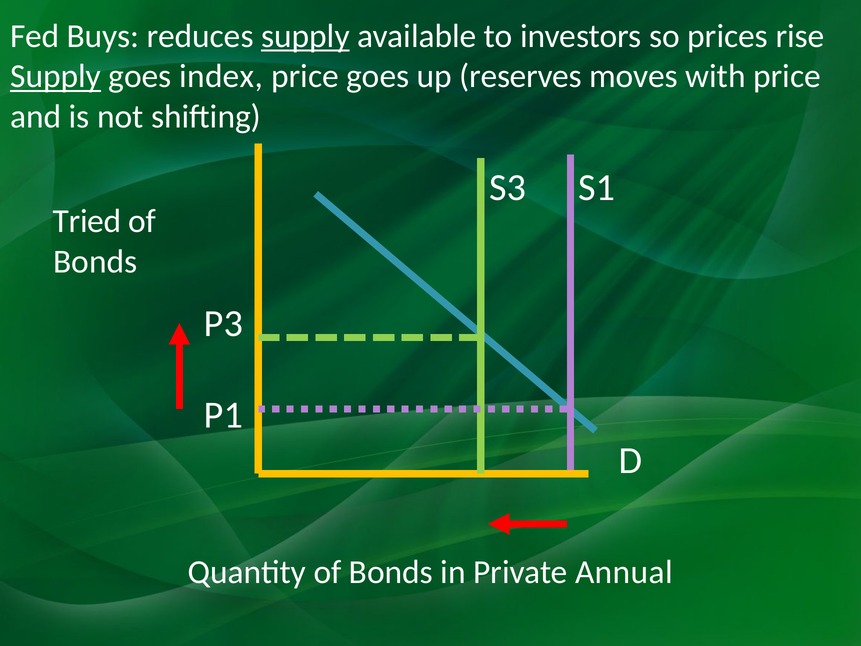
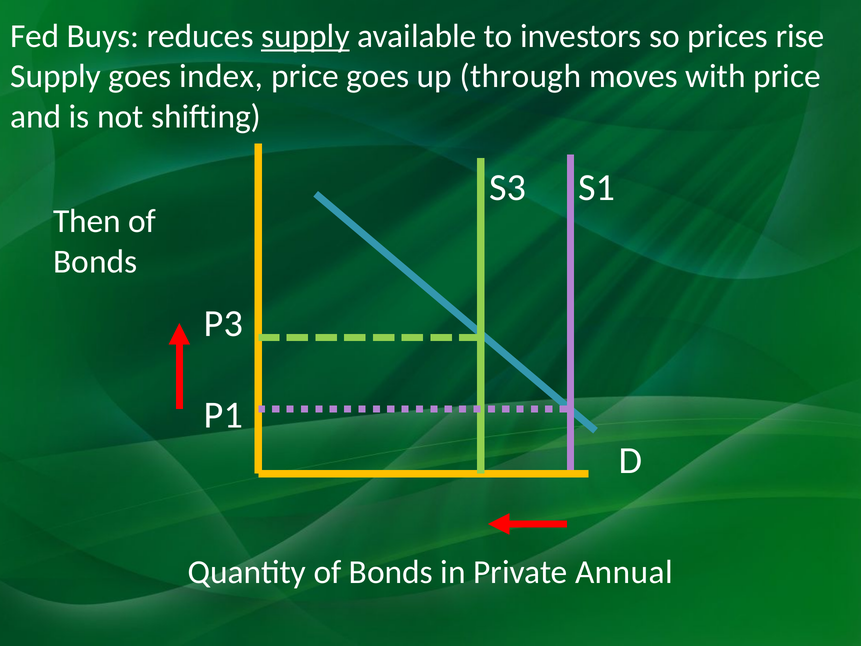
Supply at (56, 76) underline: present -> none
reserves: reserves -> through
Tried: Tried -> Then
